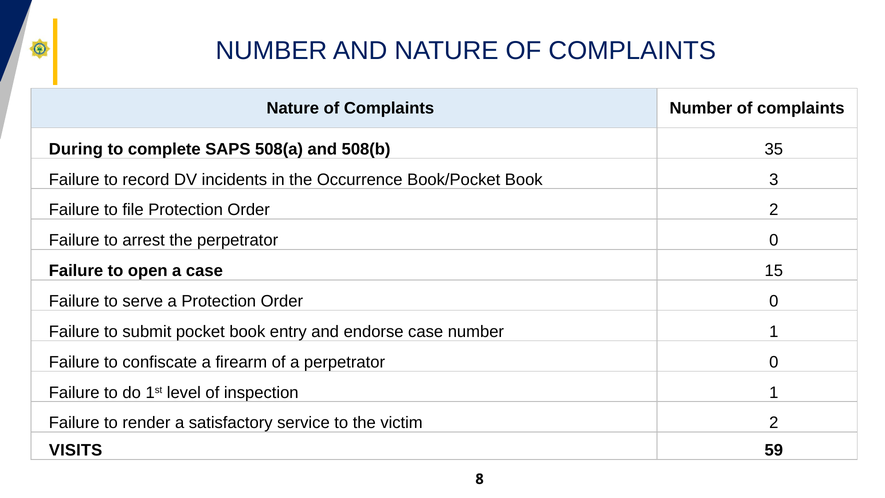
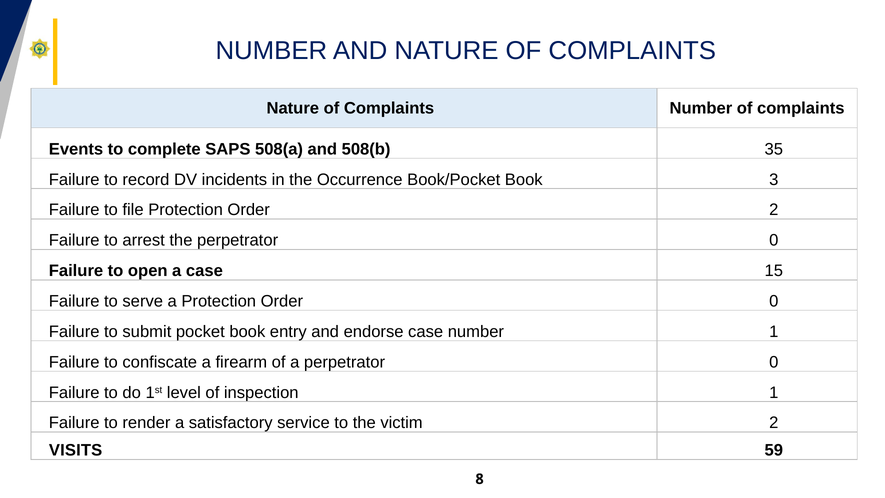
During: During -> Events
